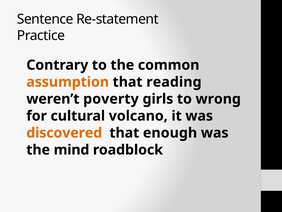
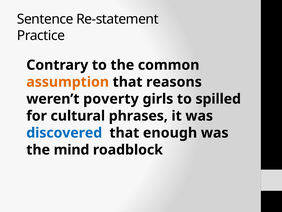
reading: reading -> reasons
wrong: wrong -> spilled
volcano: volcano -> phrases
discovered colour: orange -> blue
